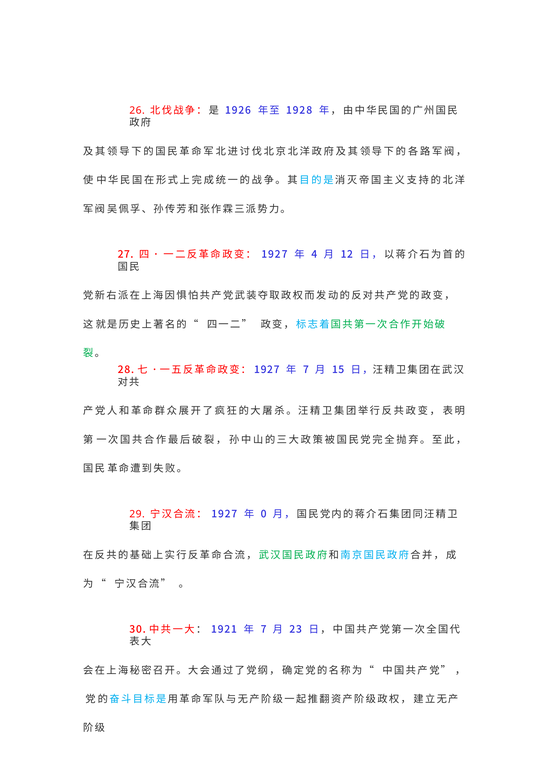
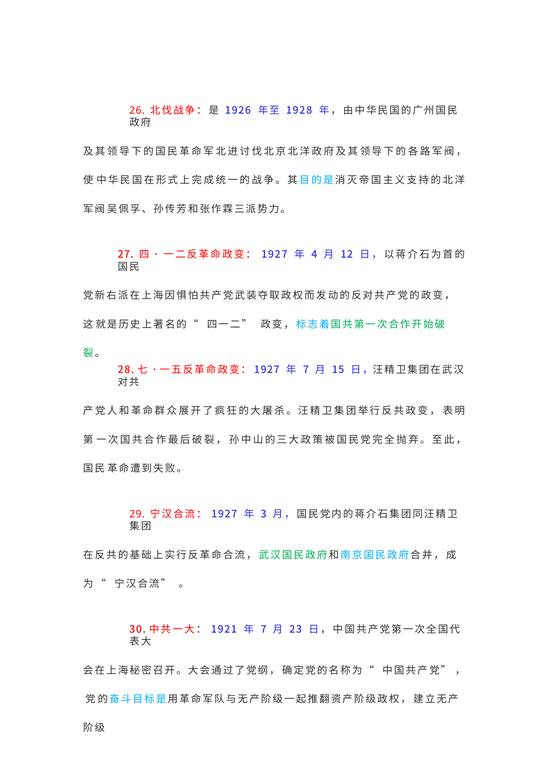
0: 0 -> 3
